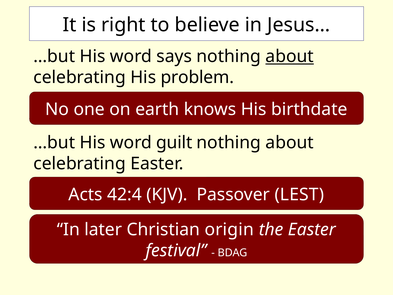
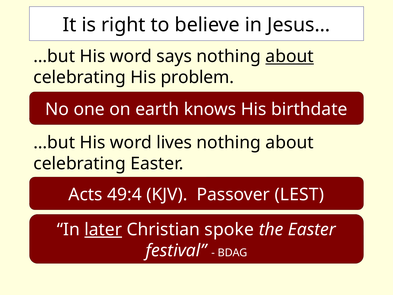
guilt: guilt -> lives
42:4: 42:4 -> 49:4
later underline: none -> present
origin: origin -> spoke
